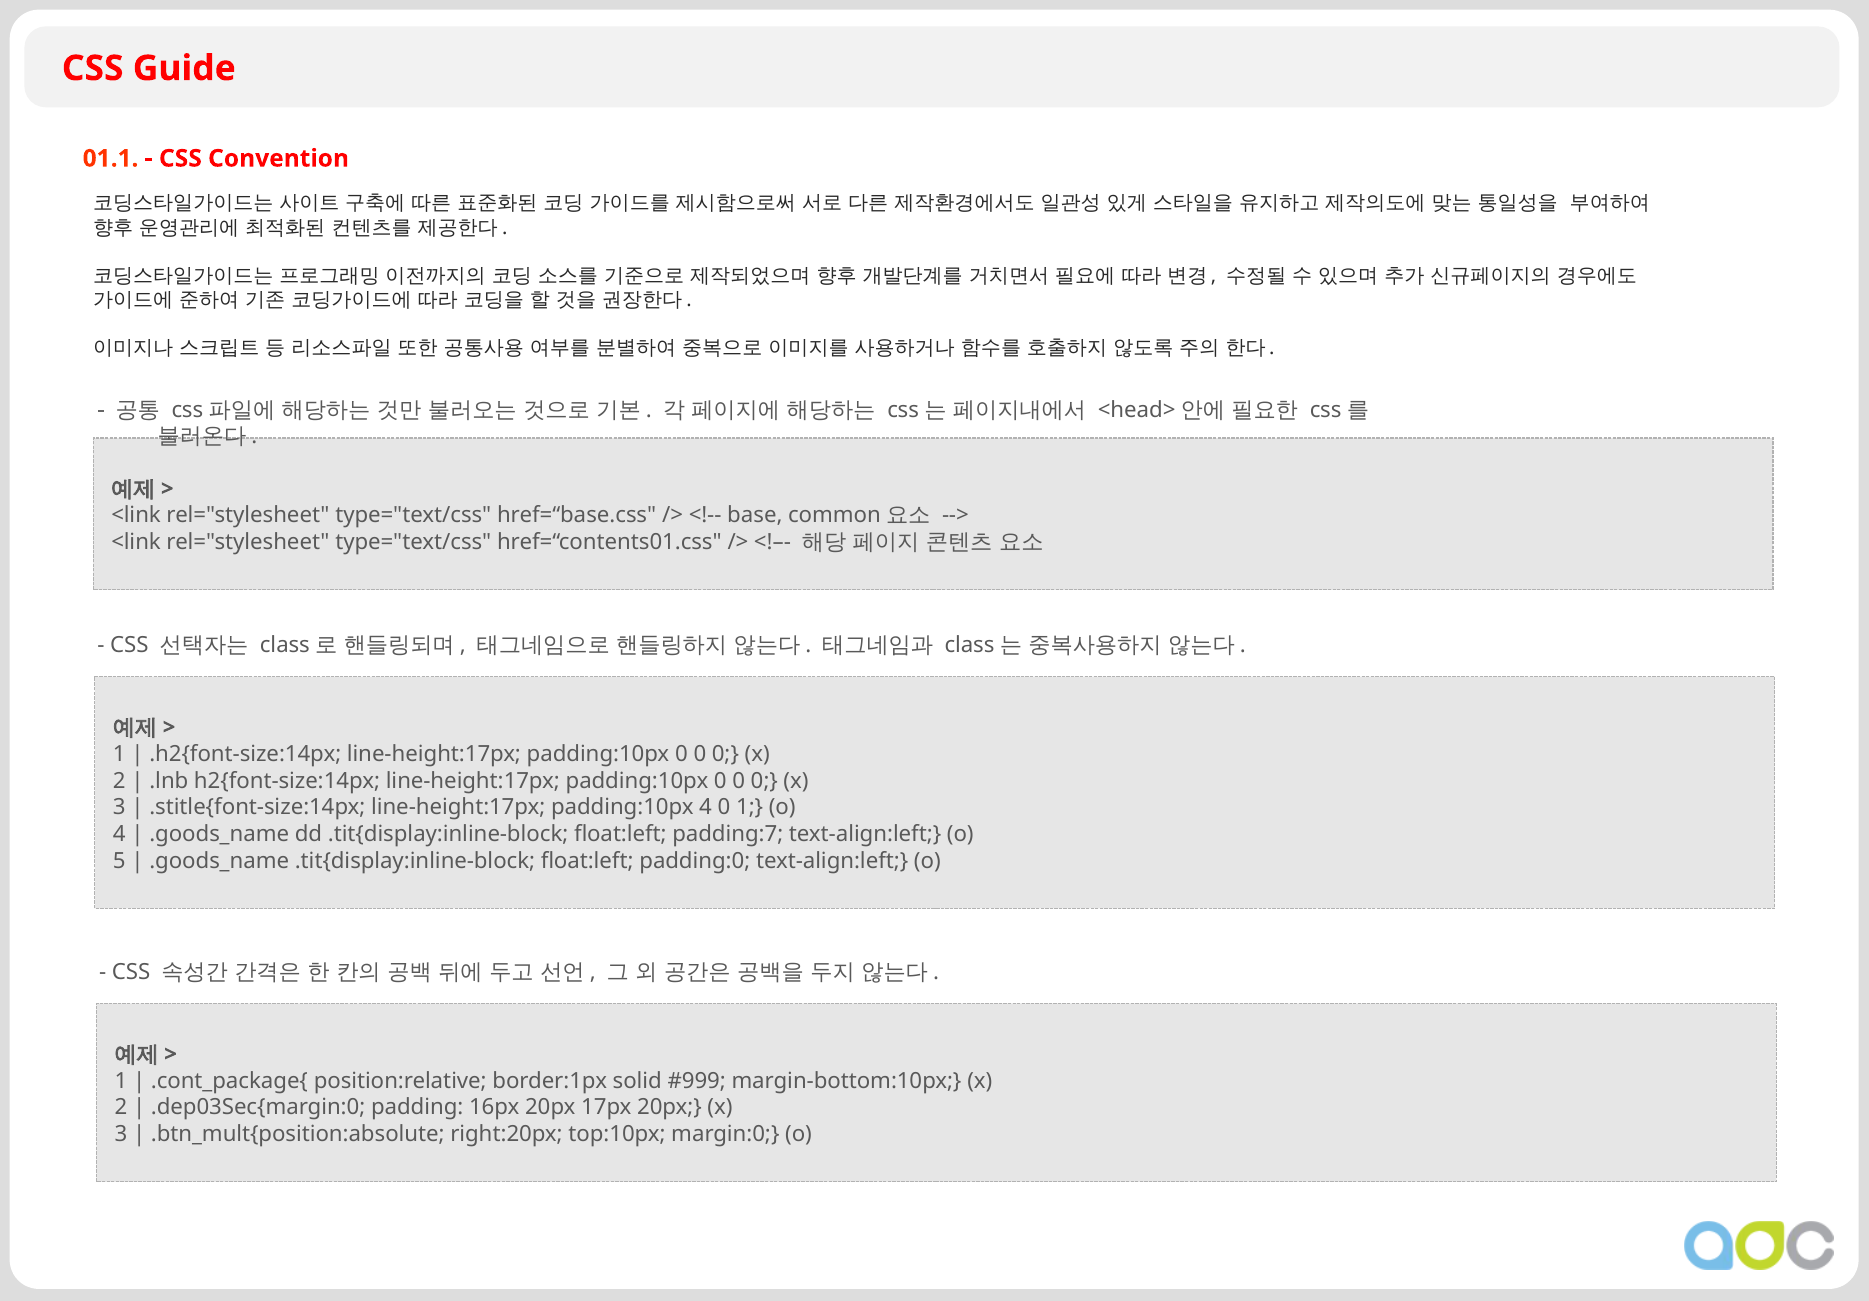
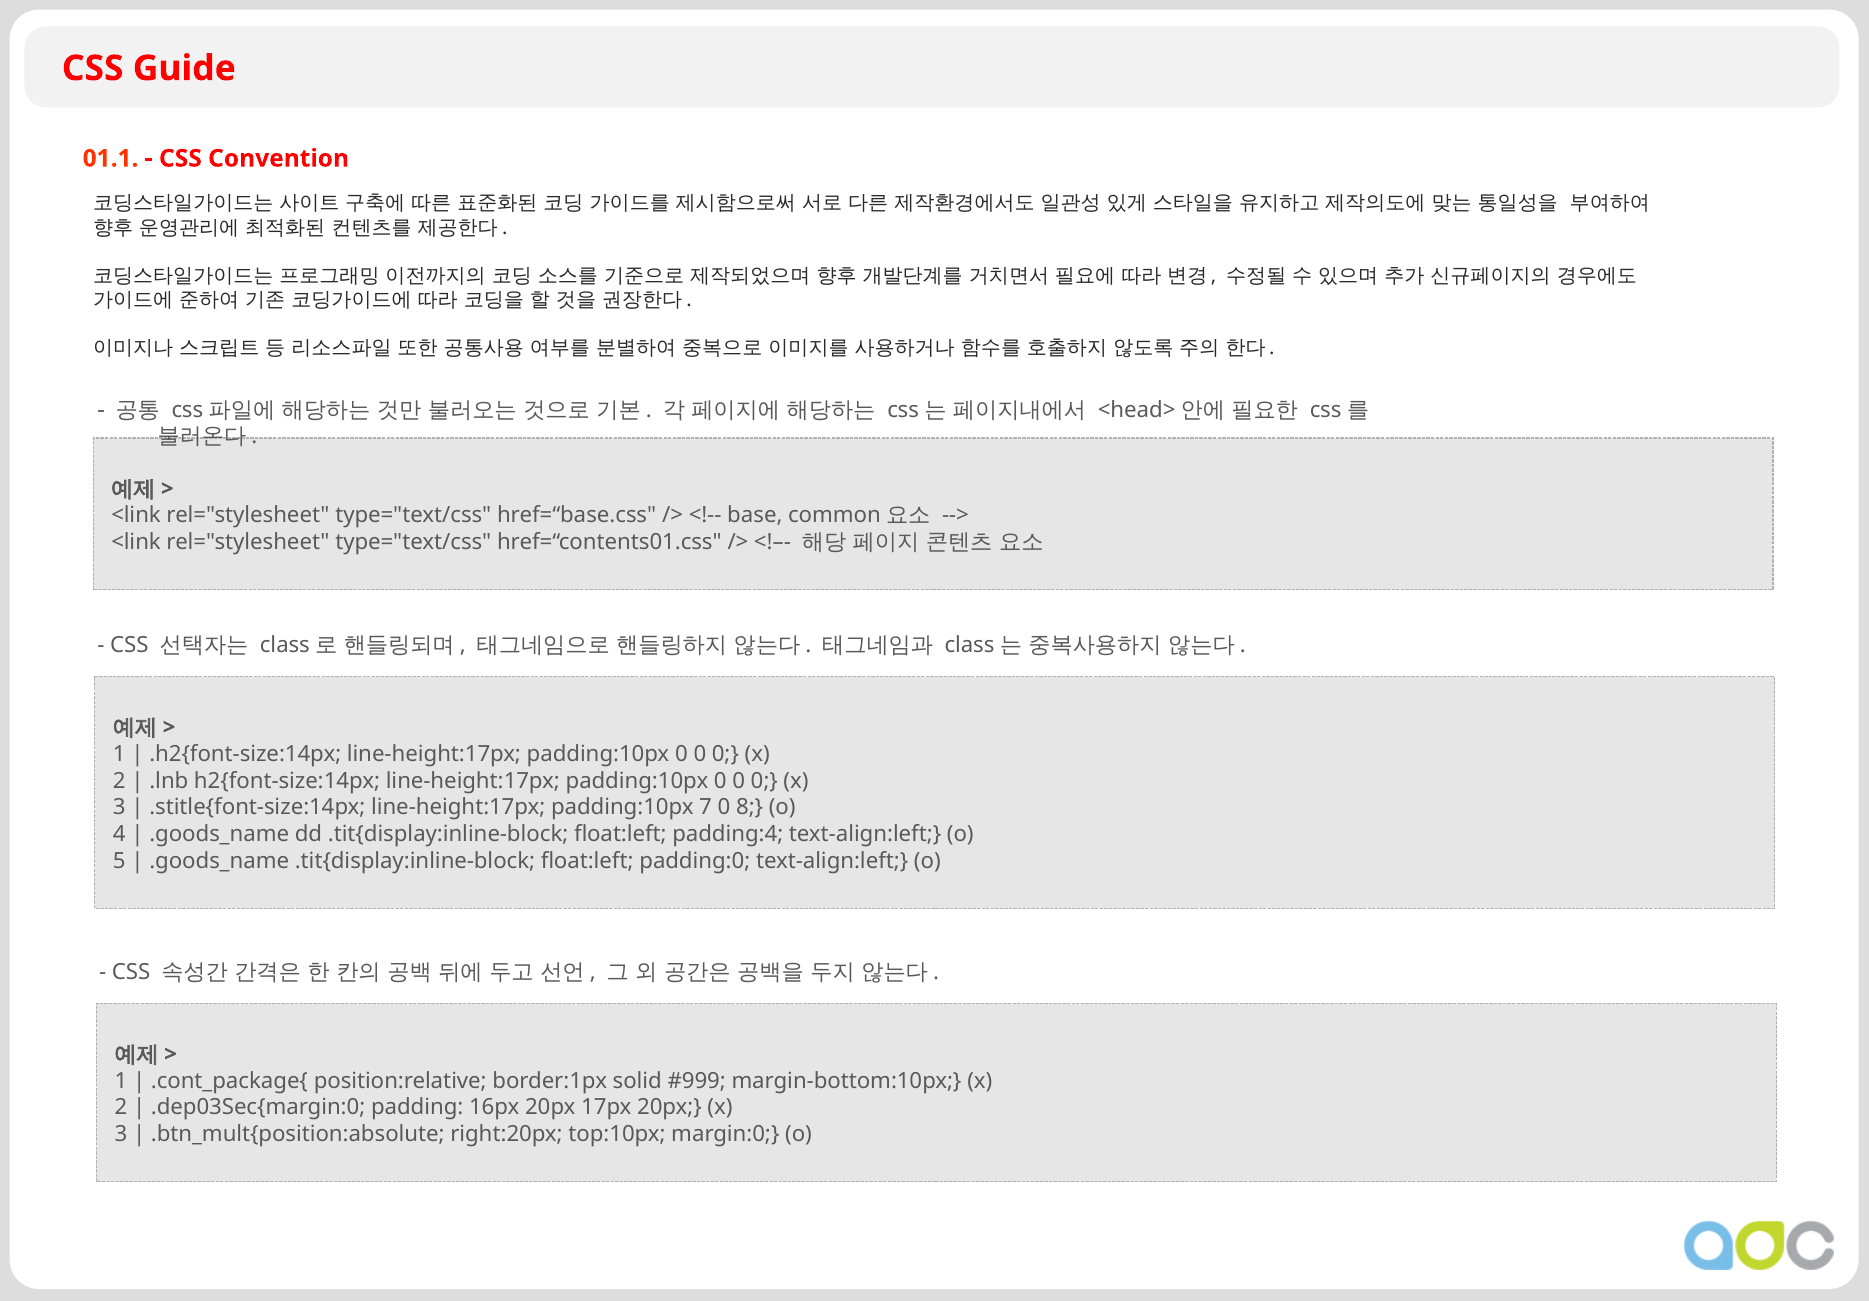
padding:10px 4: 4 -> 7
0 1: 1 -> 8
padding:7: padding:7 -> padding:4
